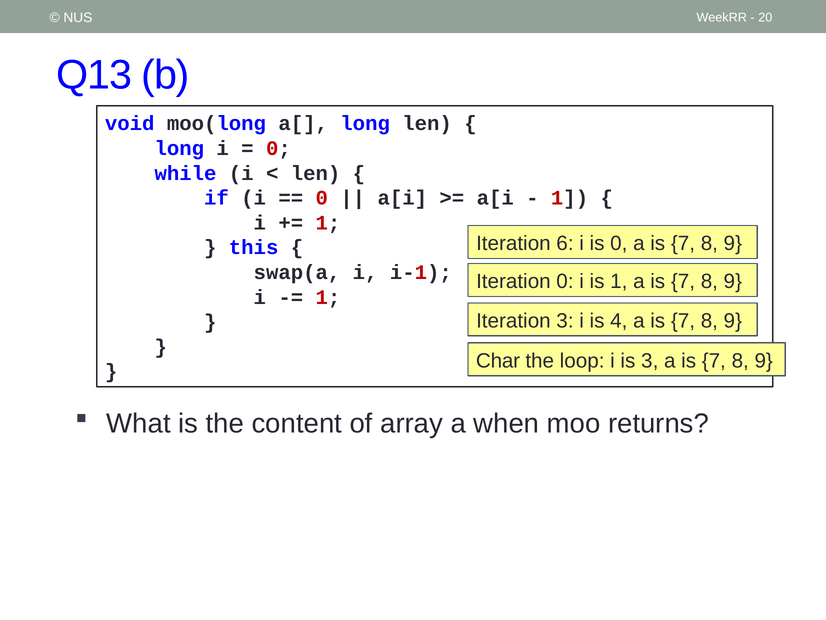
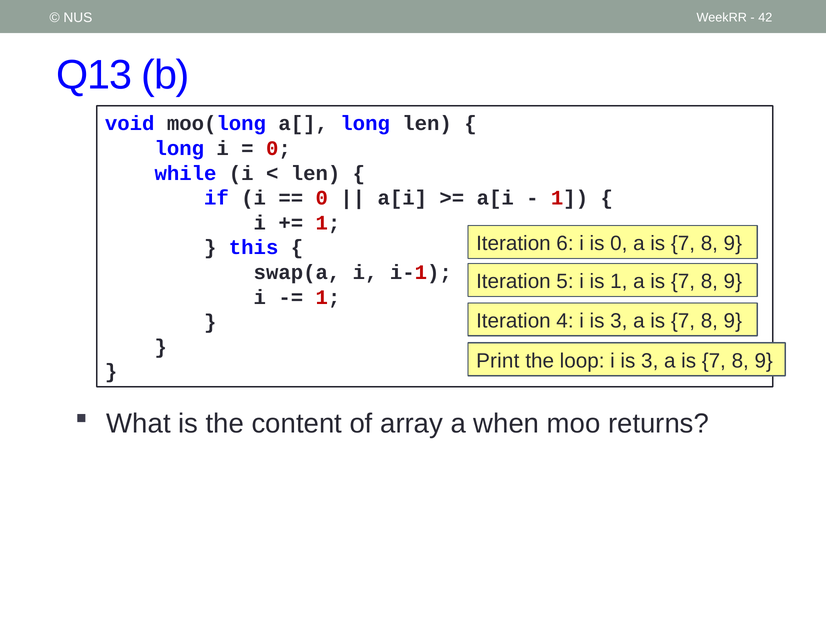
20: 20 -> 42
Iteration 0: 0 -> 5
Iteration 3: 3 -> 4
4 at (619, 321): 4 -> 3
Char: Char -> Print
